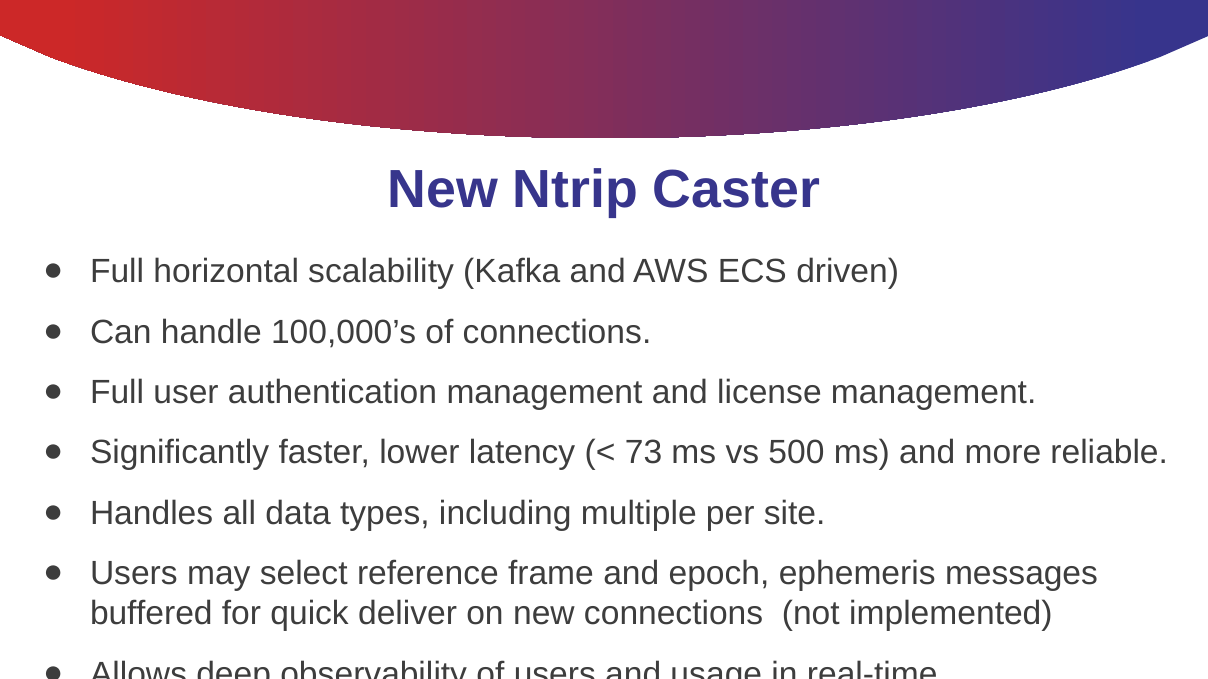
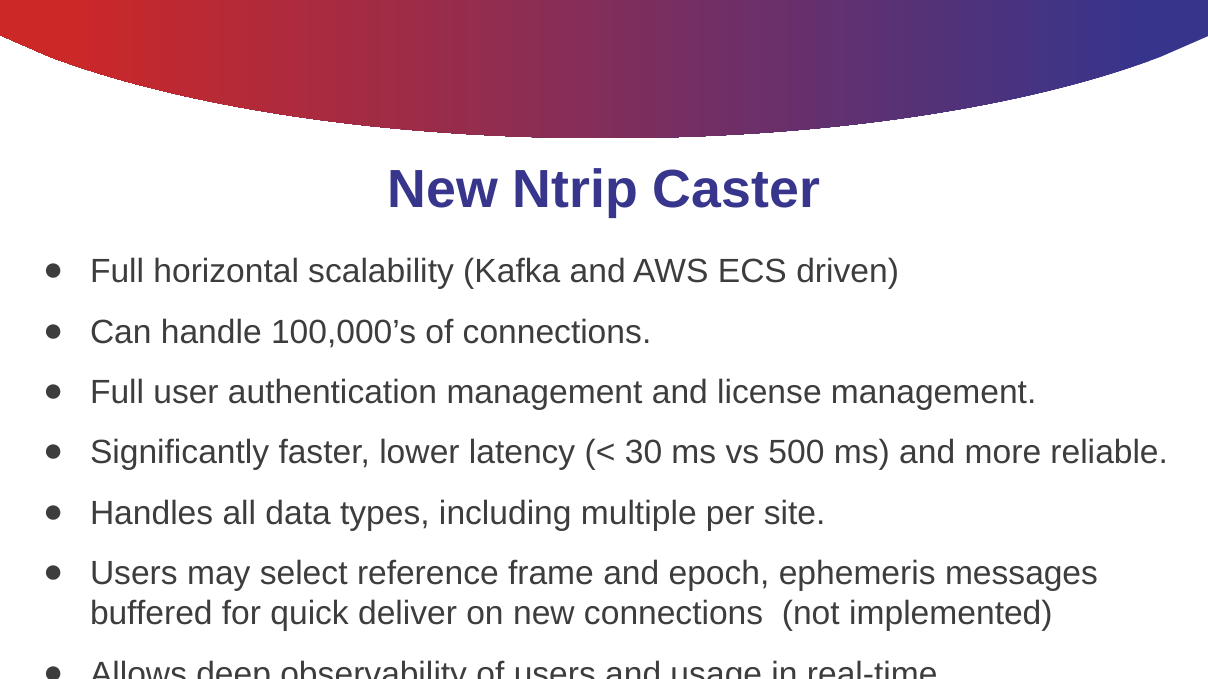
73: 73 -> 30
